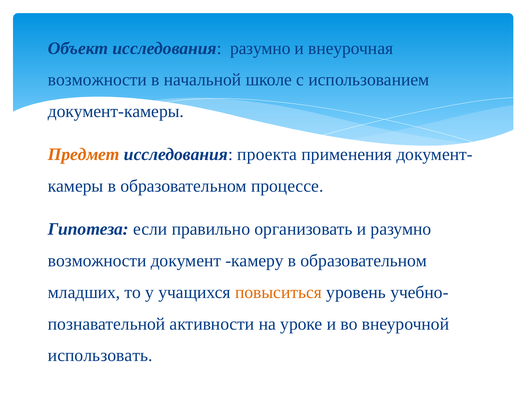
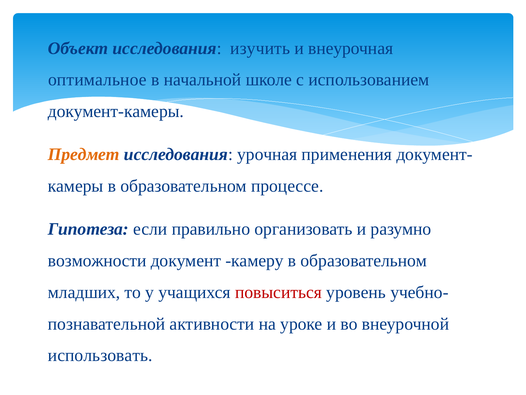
исследования разумно: разумно -> изучить
возможности at (97, 80): возможности -> оптимальное
проекта: проекта -> урочная
повыситься colour: orange -> red
